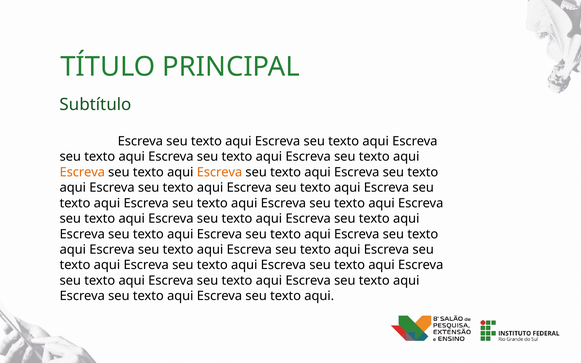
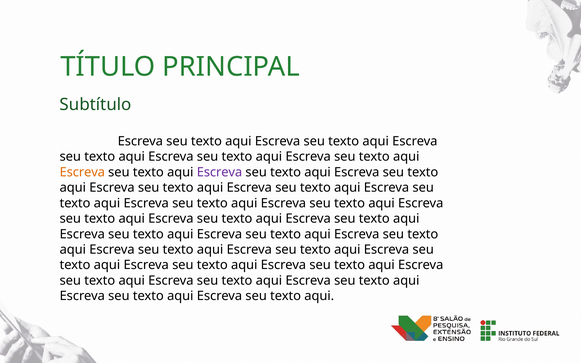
Escreva at (219, 172) colour: orange -> purple
